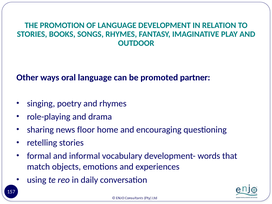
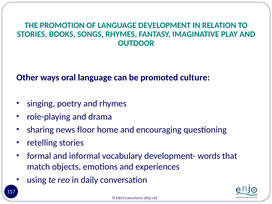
partner: partner -> culture
